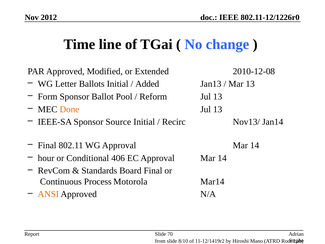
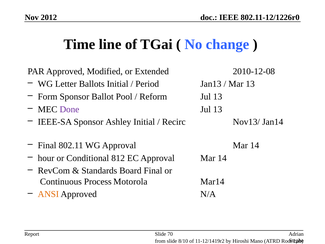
Added: Added -> Period
Done colour: orange -> purple
Source: Source -> Ashley
406: 406 -> 812
